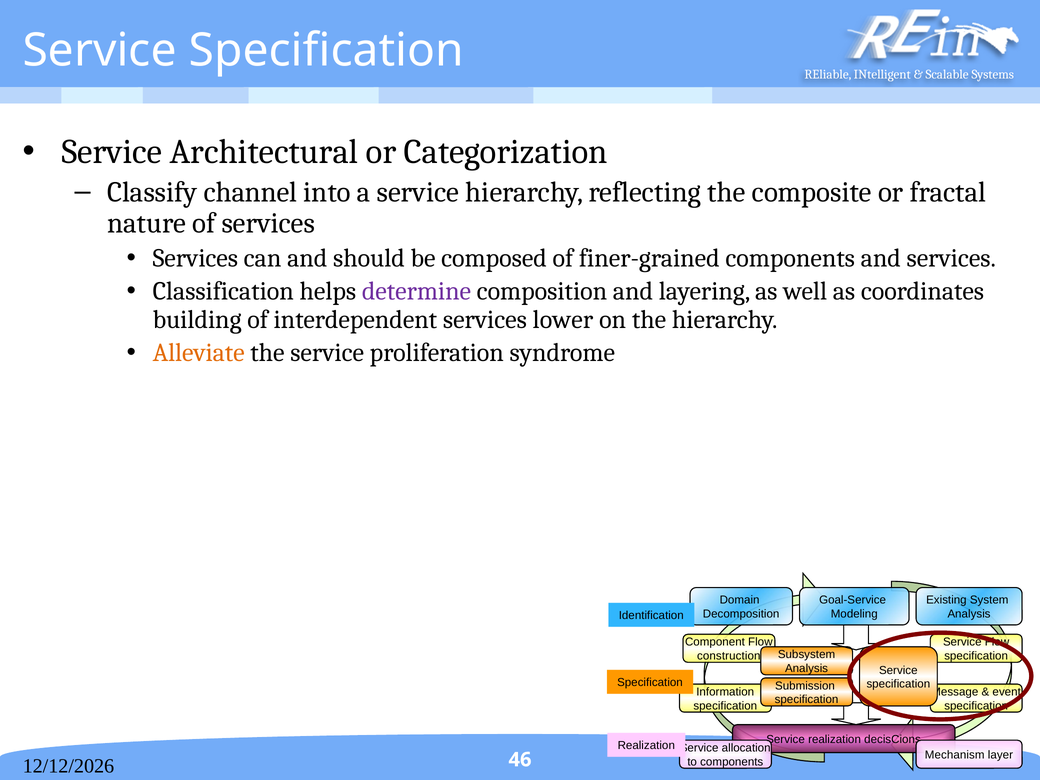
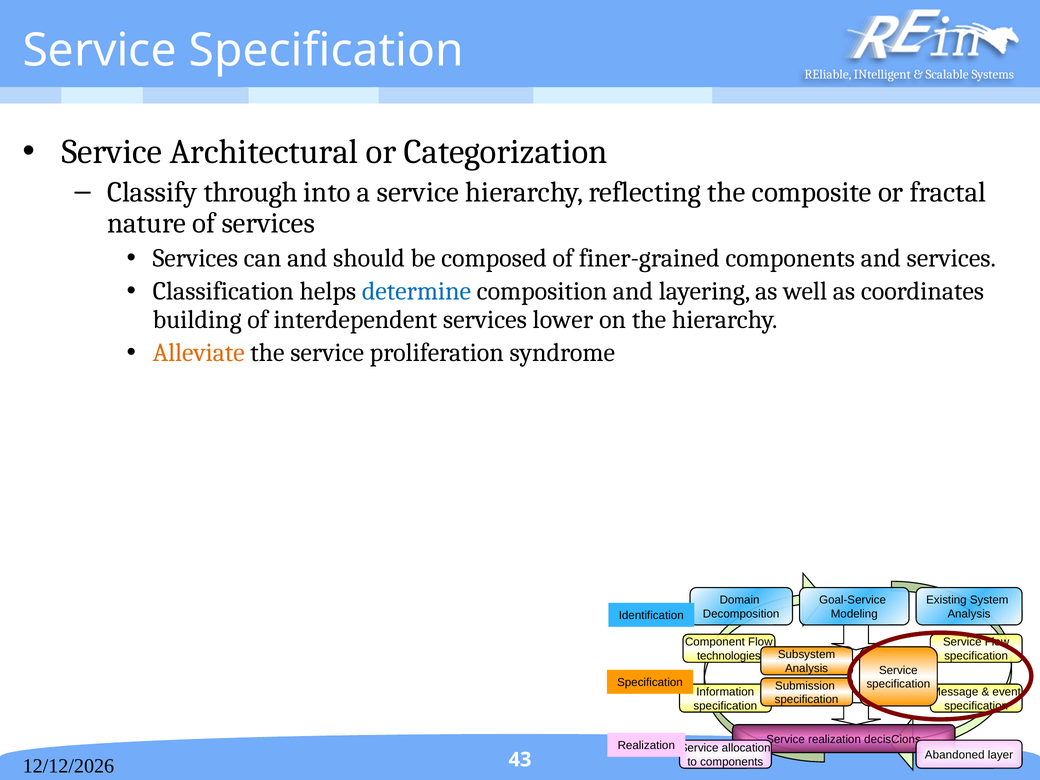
channel: channel -> through
determine colour: purple -> blue
construction: construction -> technologies
Mechanism: Mechanism -> Abandoned
46: 46 -> 43
